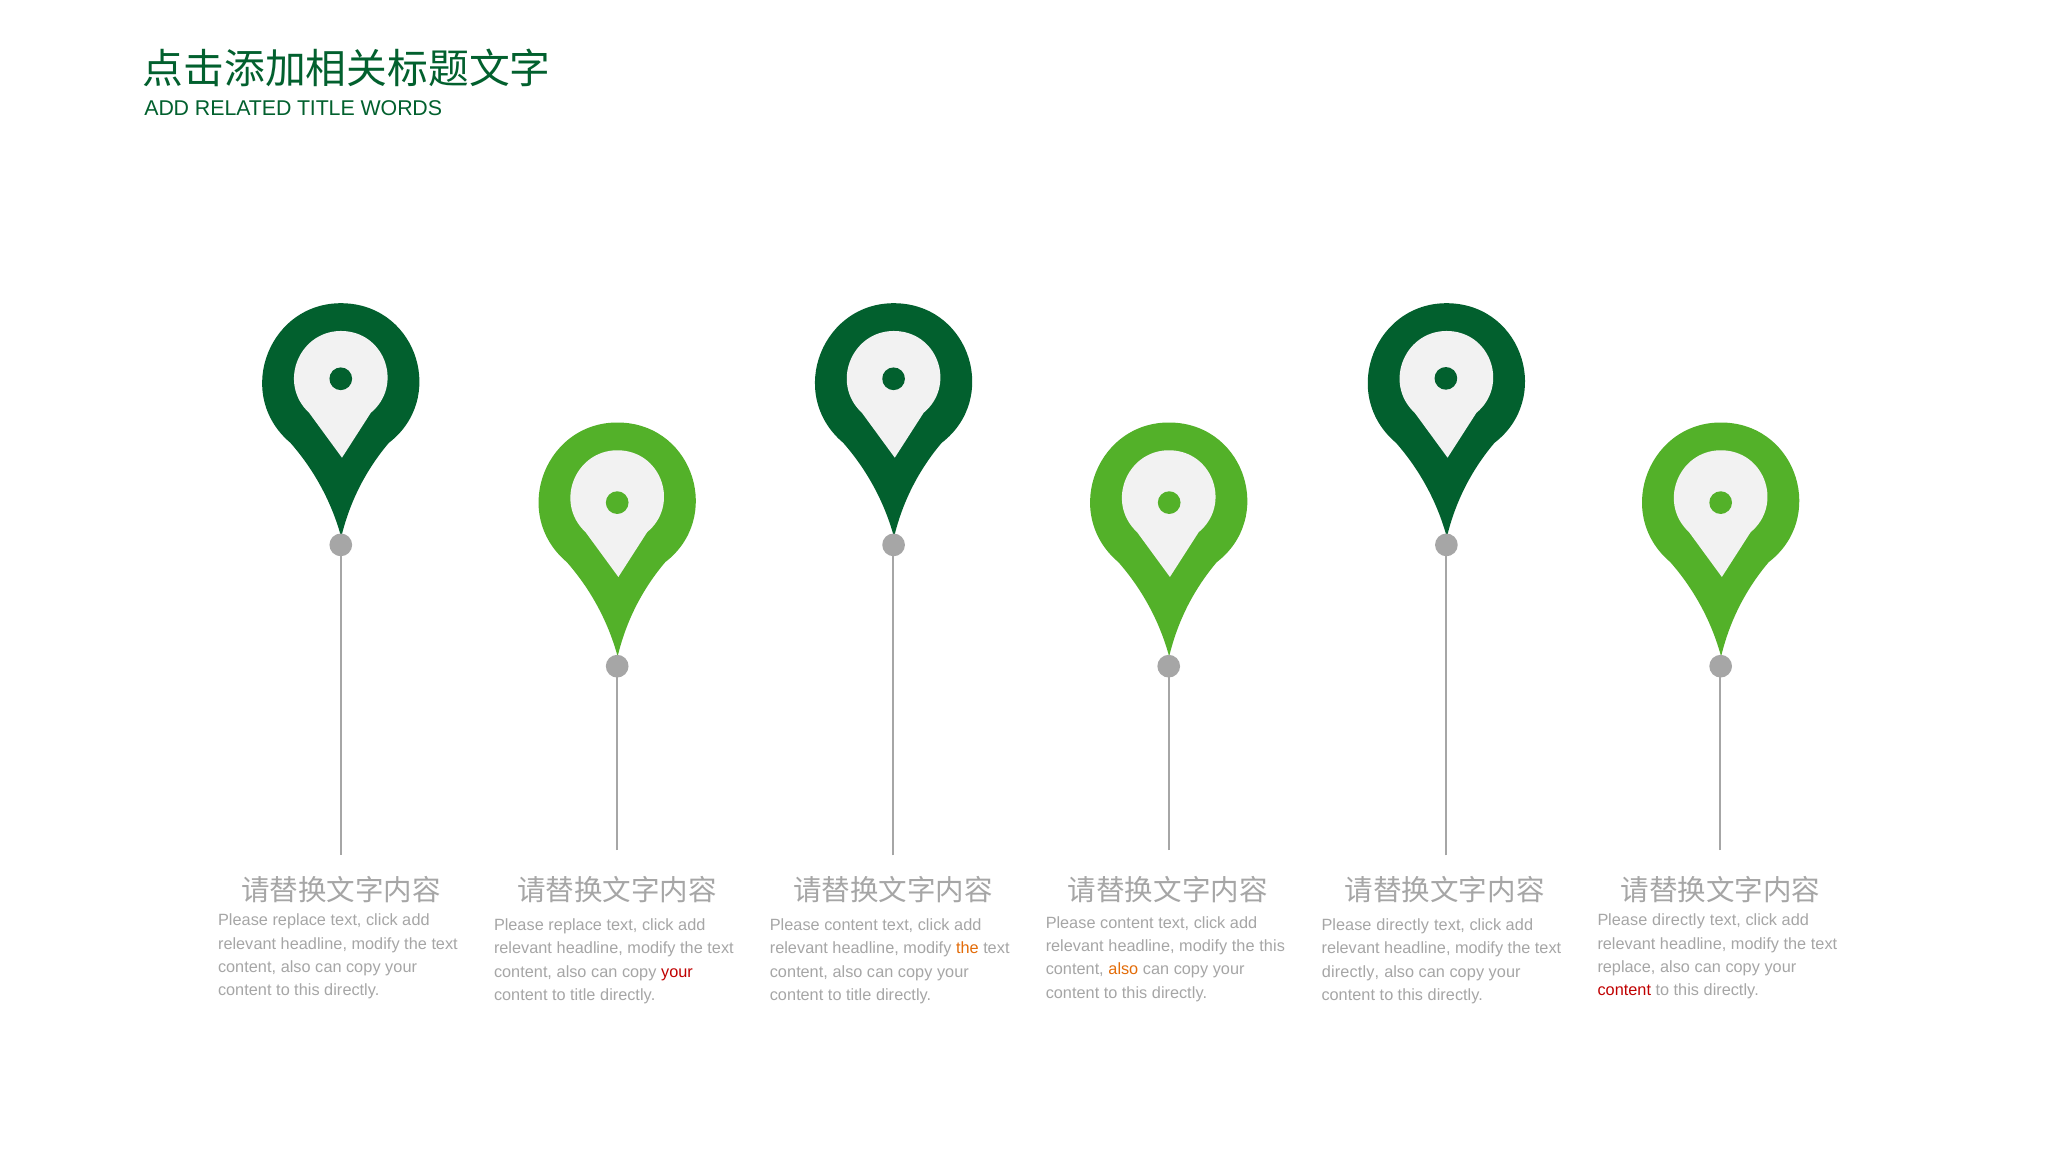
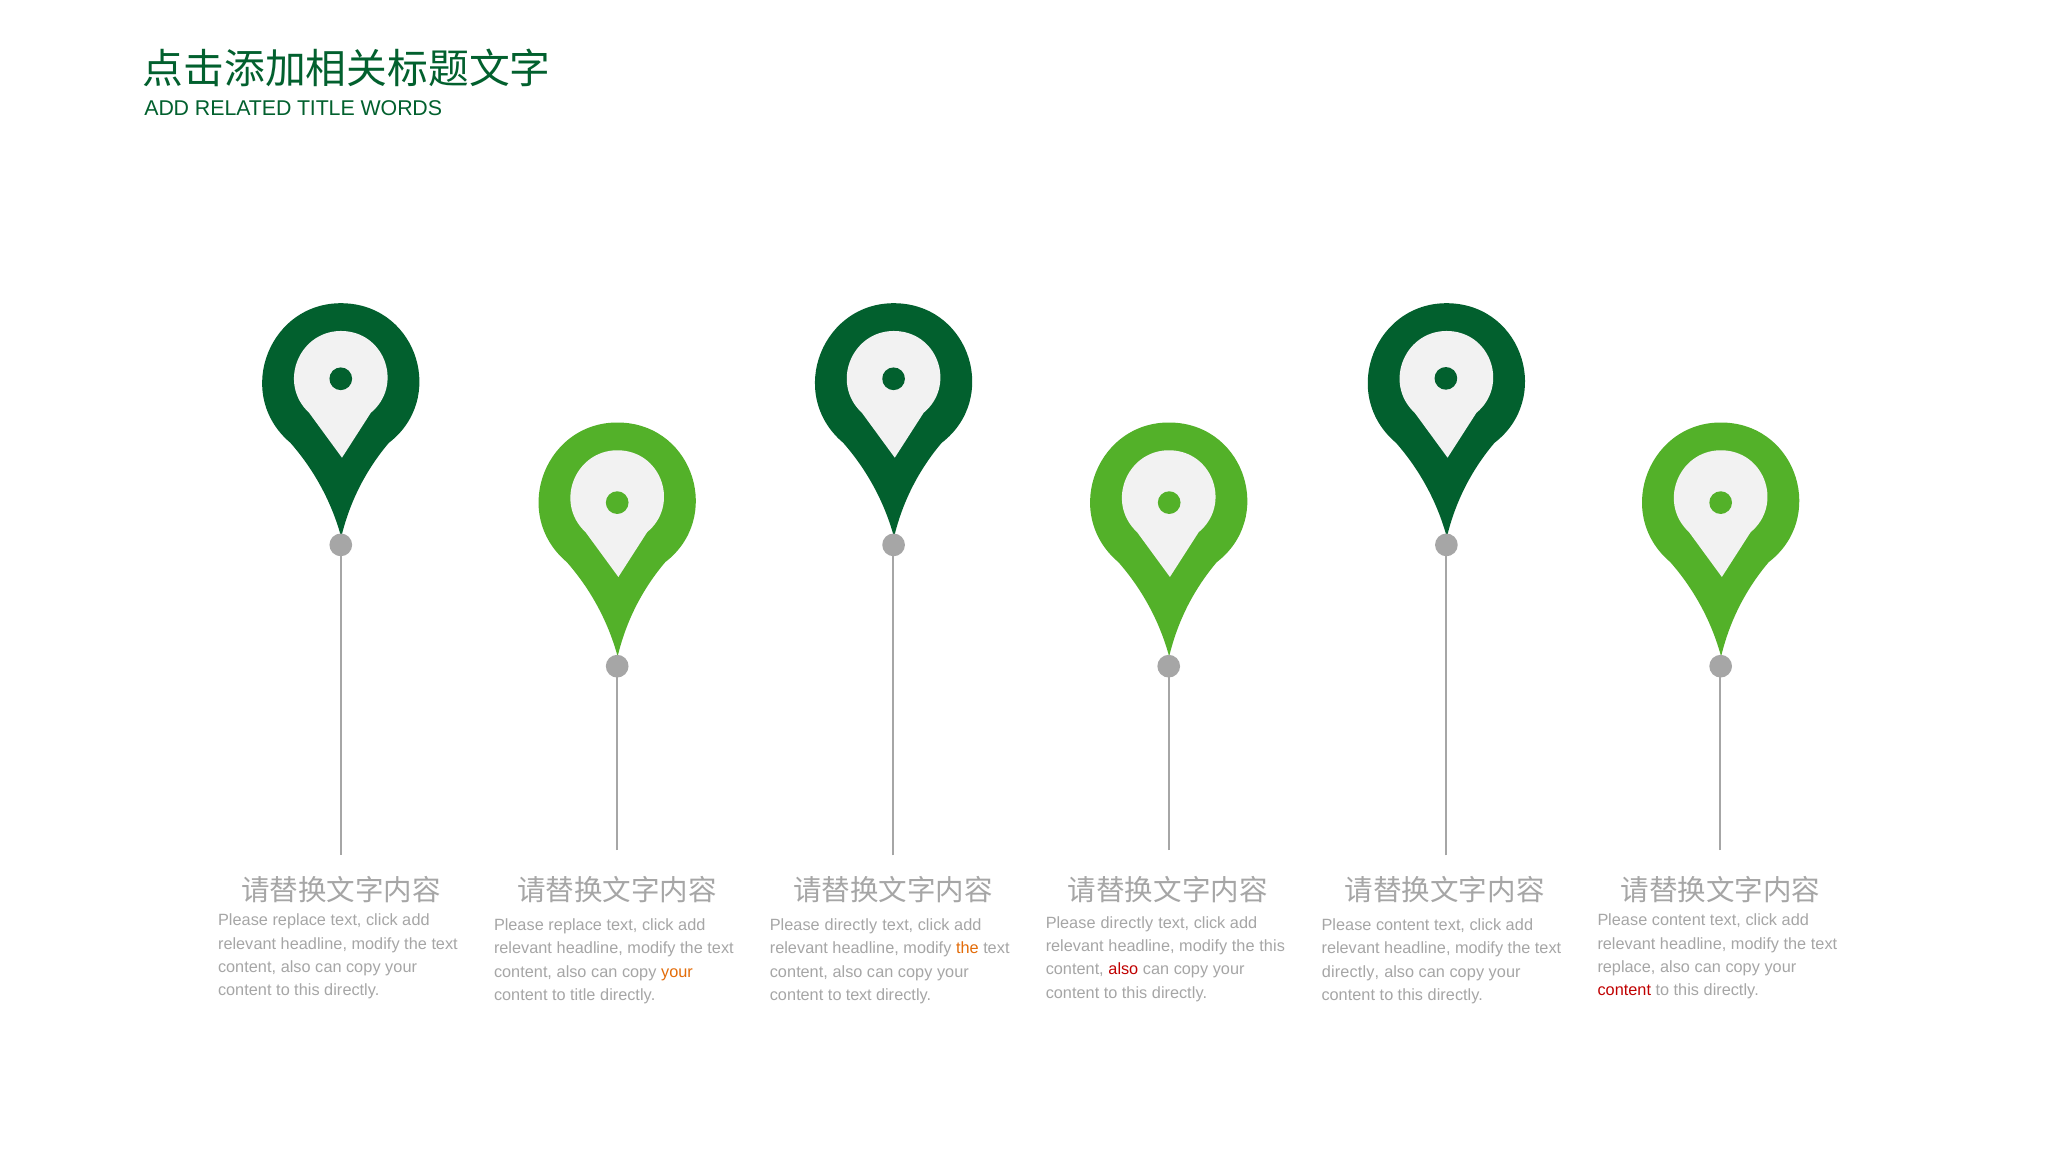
directly at (1679, 920): directly -> content
content at (1127, 923): content -> directly
content at (851, 925): content -> directly
directly at (1403, 925): directly -> content
also at (1123, 969) colour: orange -> red
your at (677, 972) colour: red -> orange
title at (859, 995): title -> text
